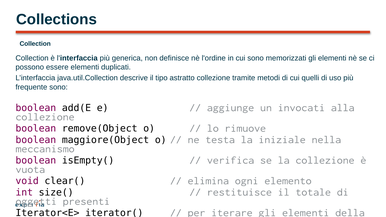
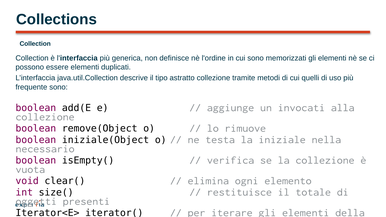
maggiore(Object: maggiore(Object -> iniziale(Object
meccanismo: meccanismo -> necessario
